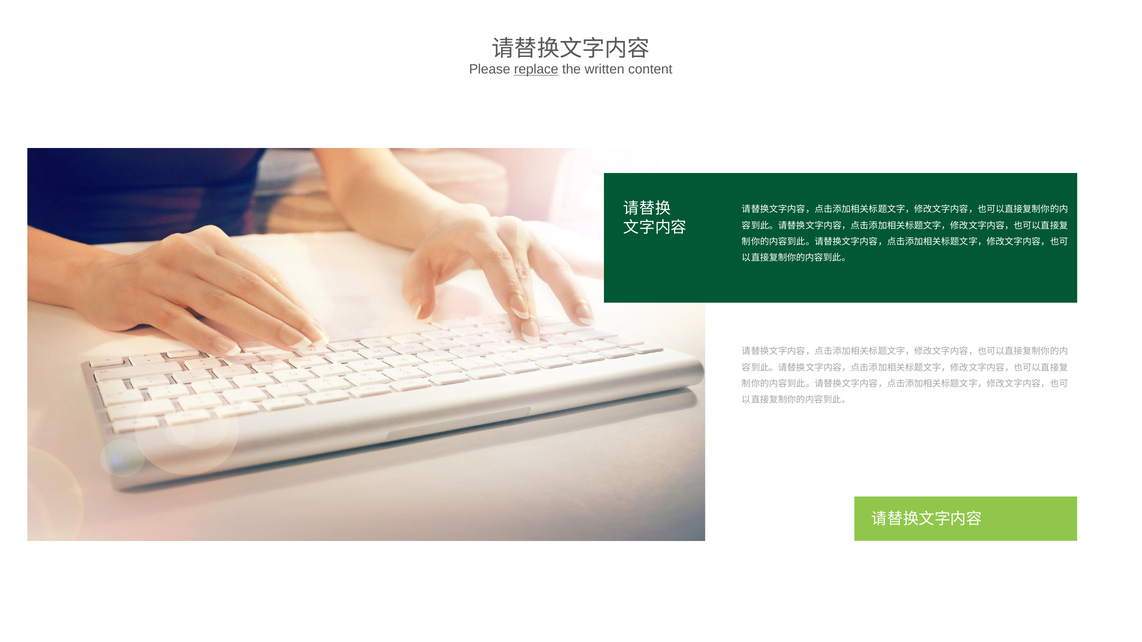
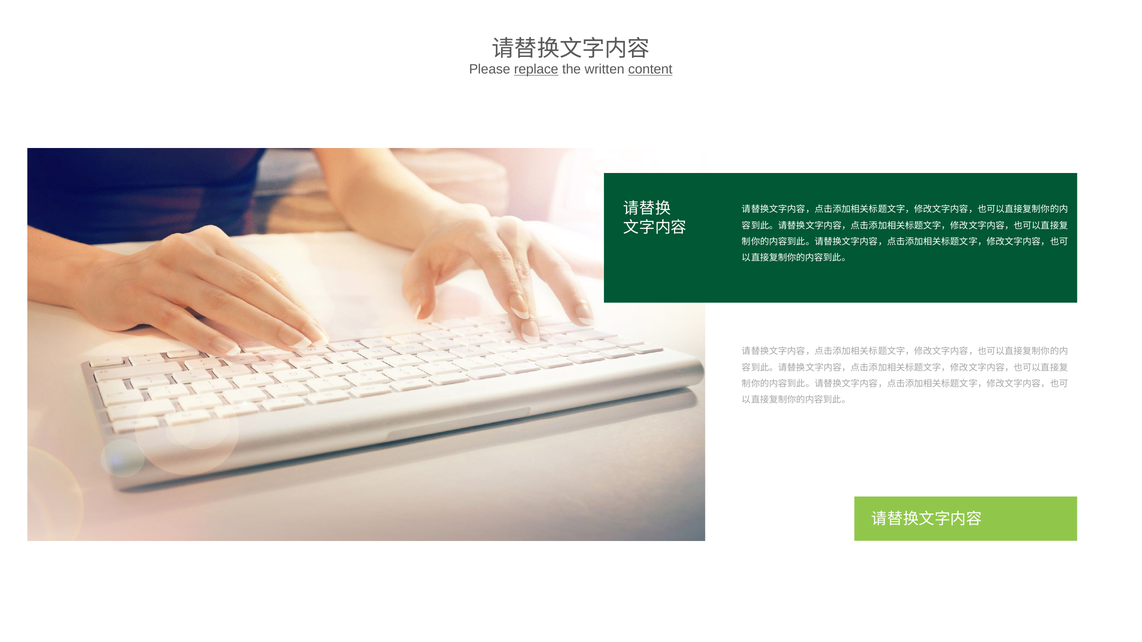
content underline: none -> present
